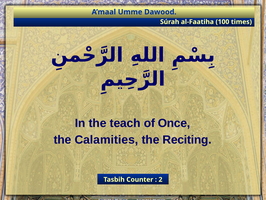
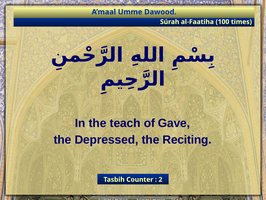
Once: Once -> Gave
Calamities: Calamities -> Depressed
